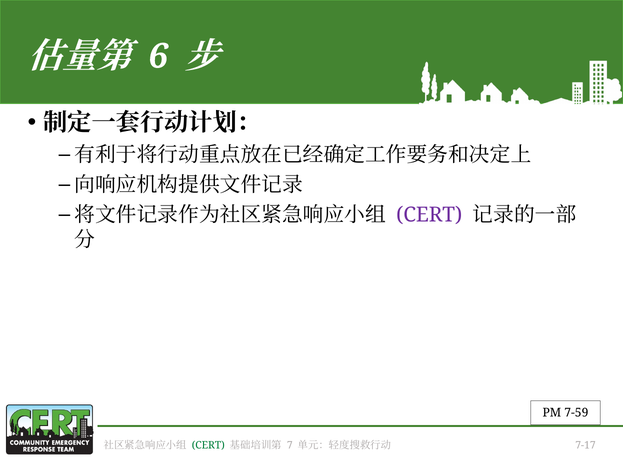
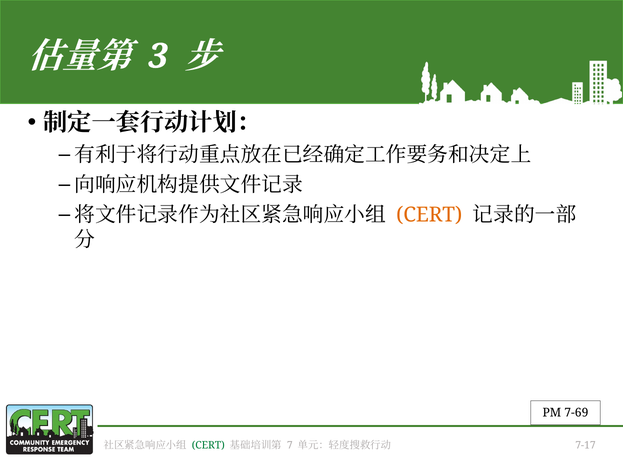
6: 6 -> 3
CERT at (429, 215) colour: purple -> orange
7-59: 7-59 -> 7-69
